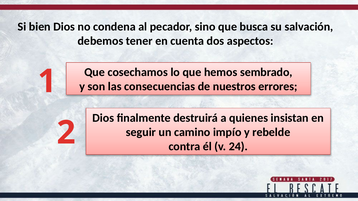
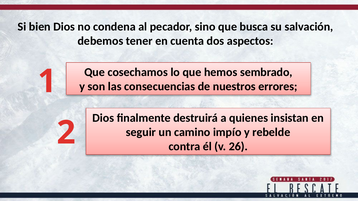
24: 24 -> 26
